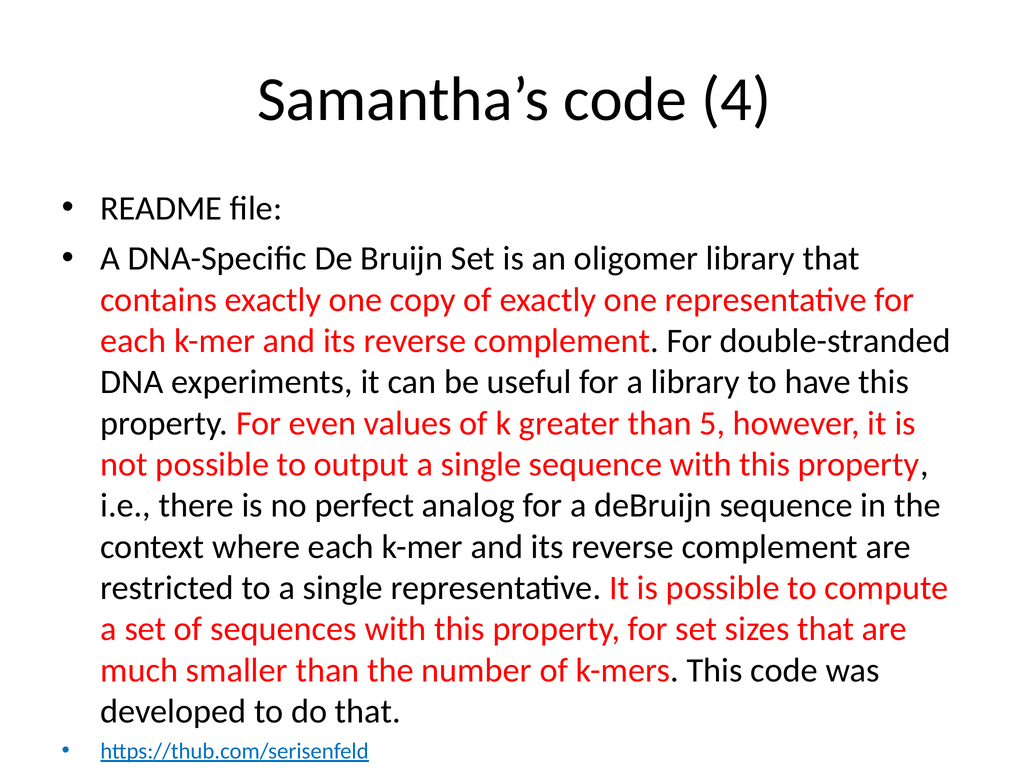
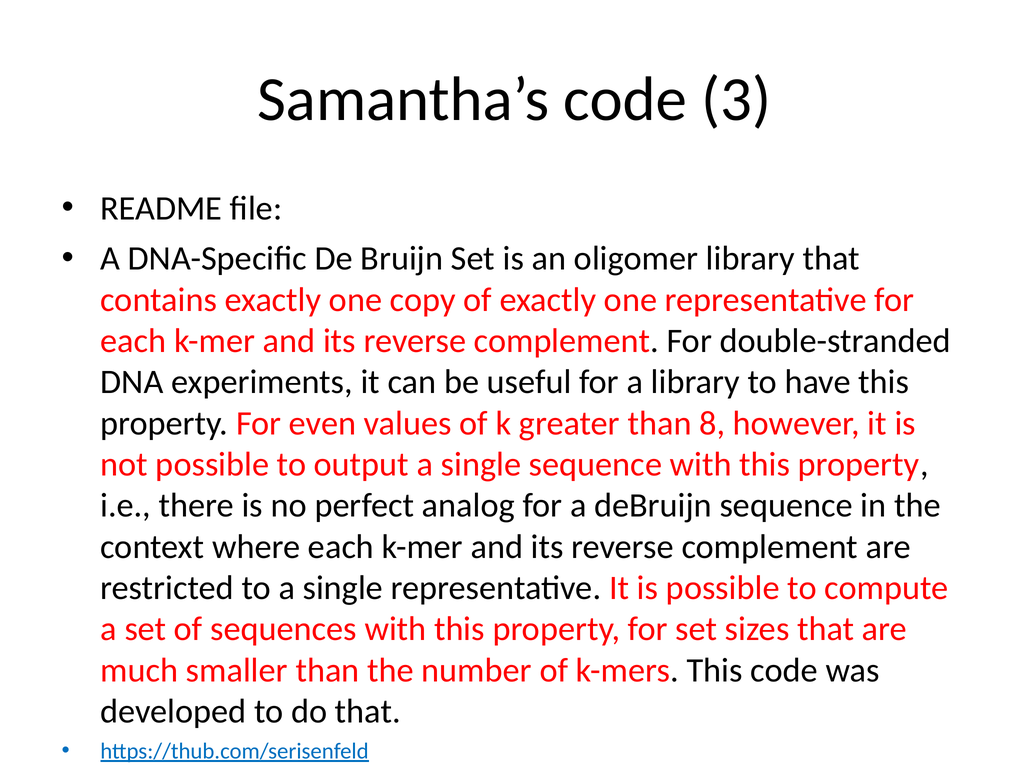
4: 4 -> 3
5: 5 -> 8
